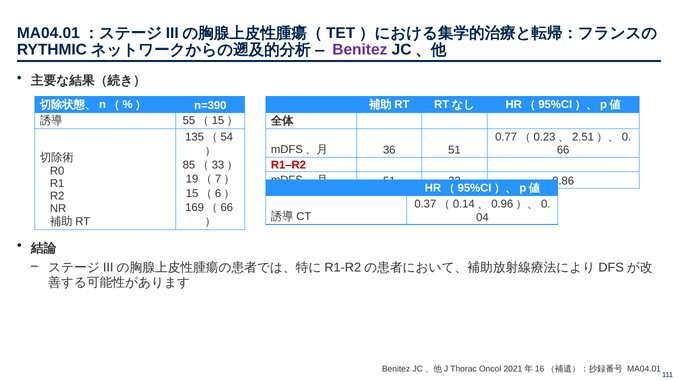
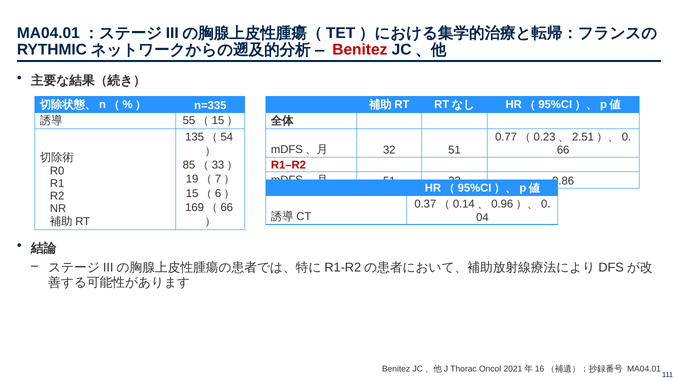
Benitez at (360, 50) colour: purple -> red
n=390: n=390 -> n=335
36: 36 -> 32
